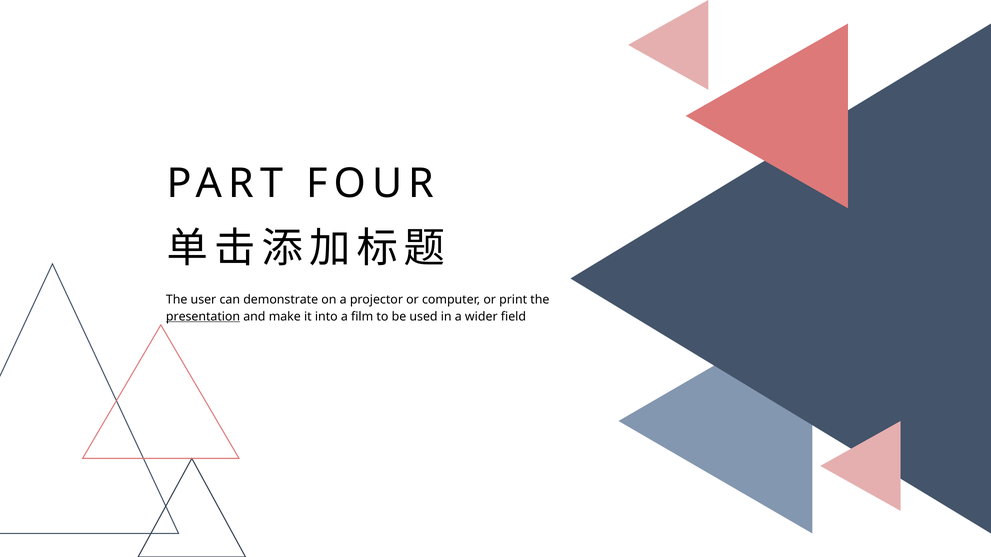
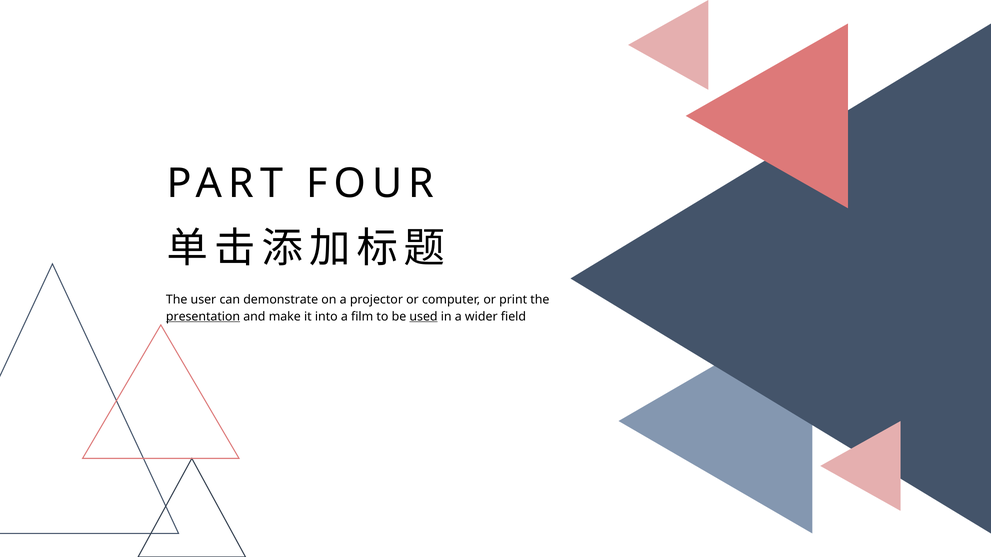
used underline: none -> present
